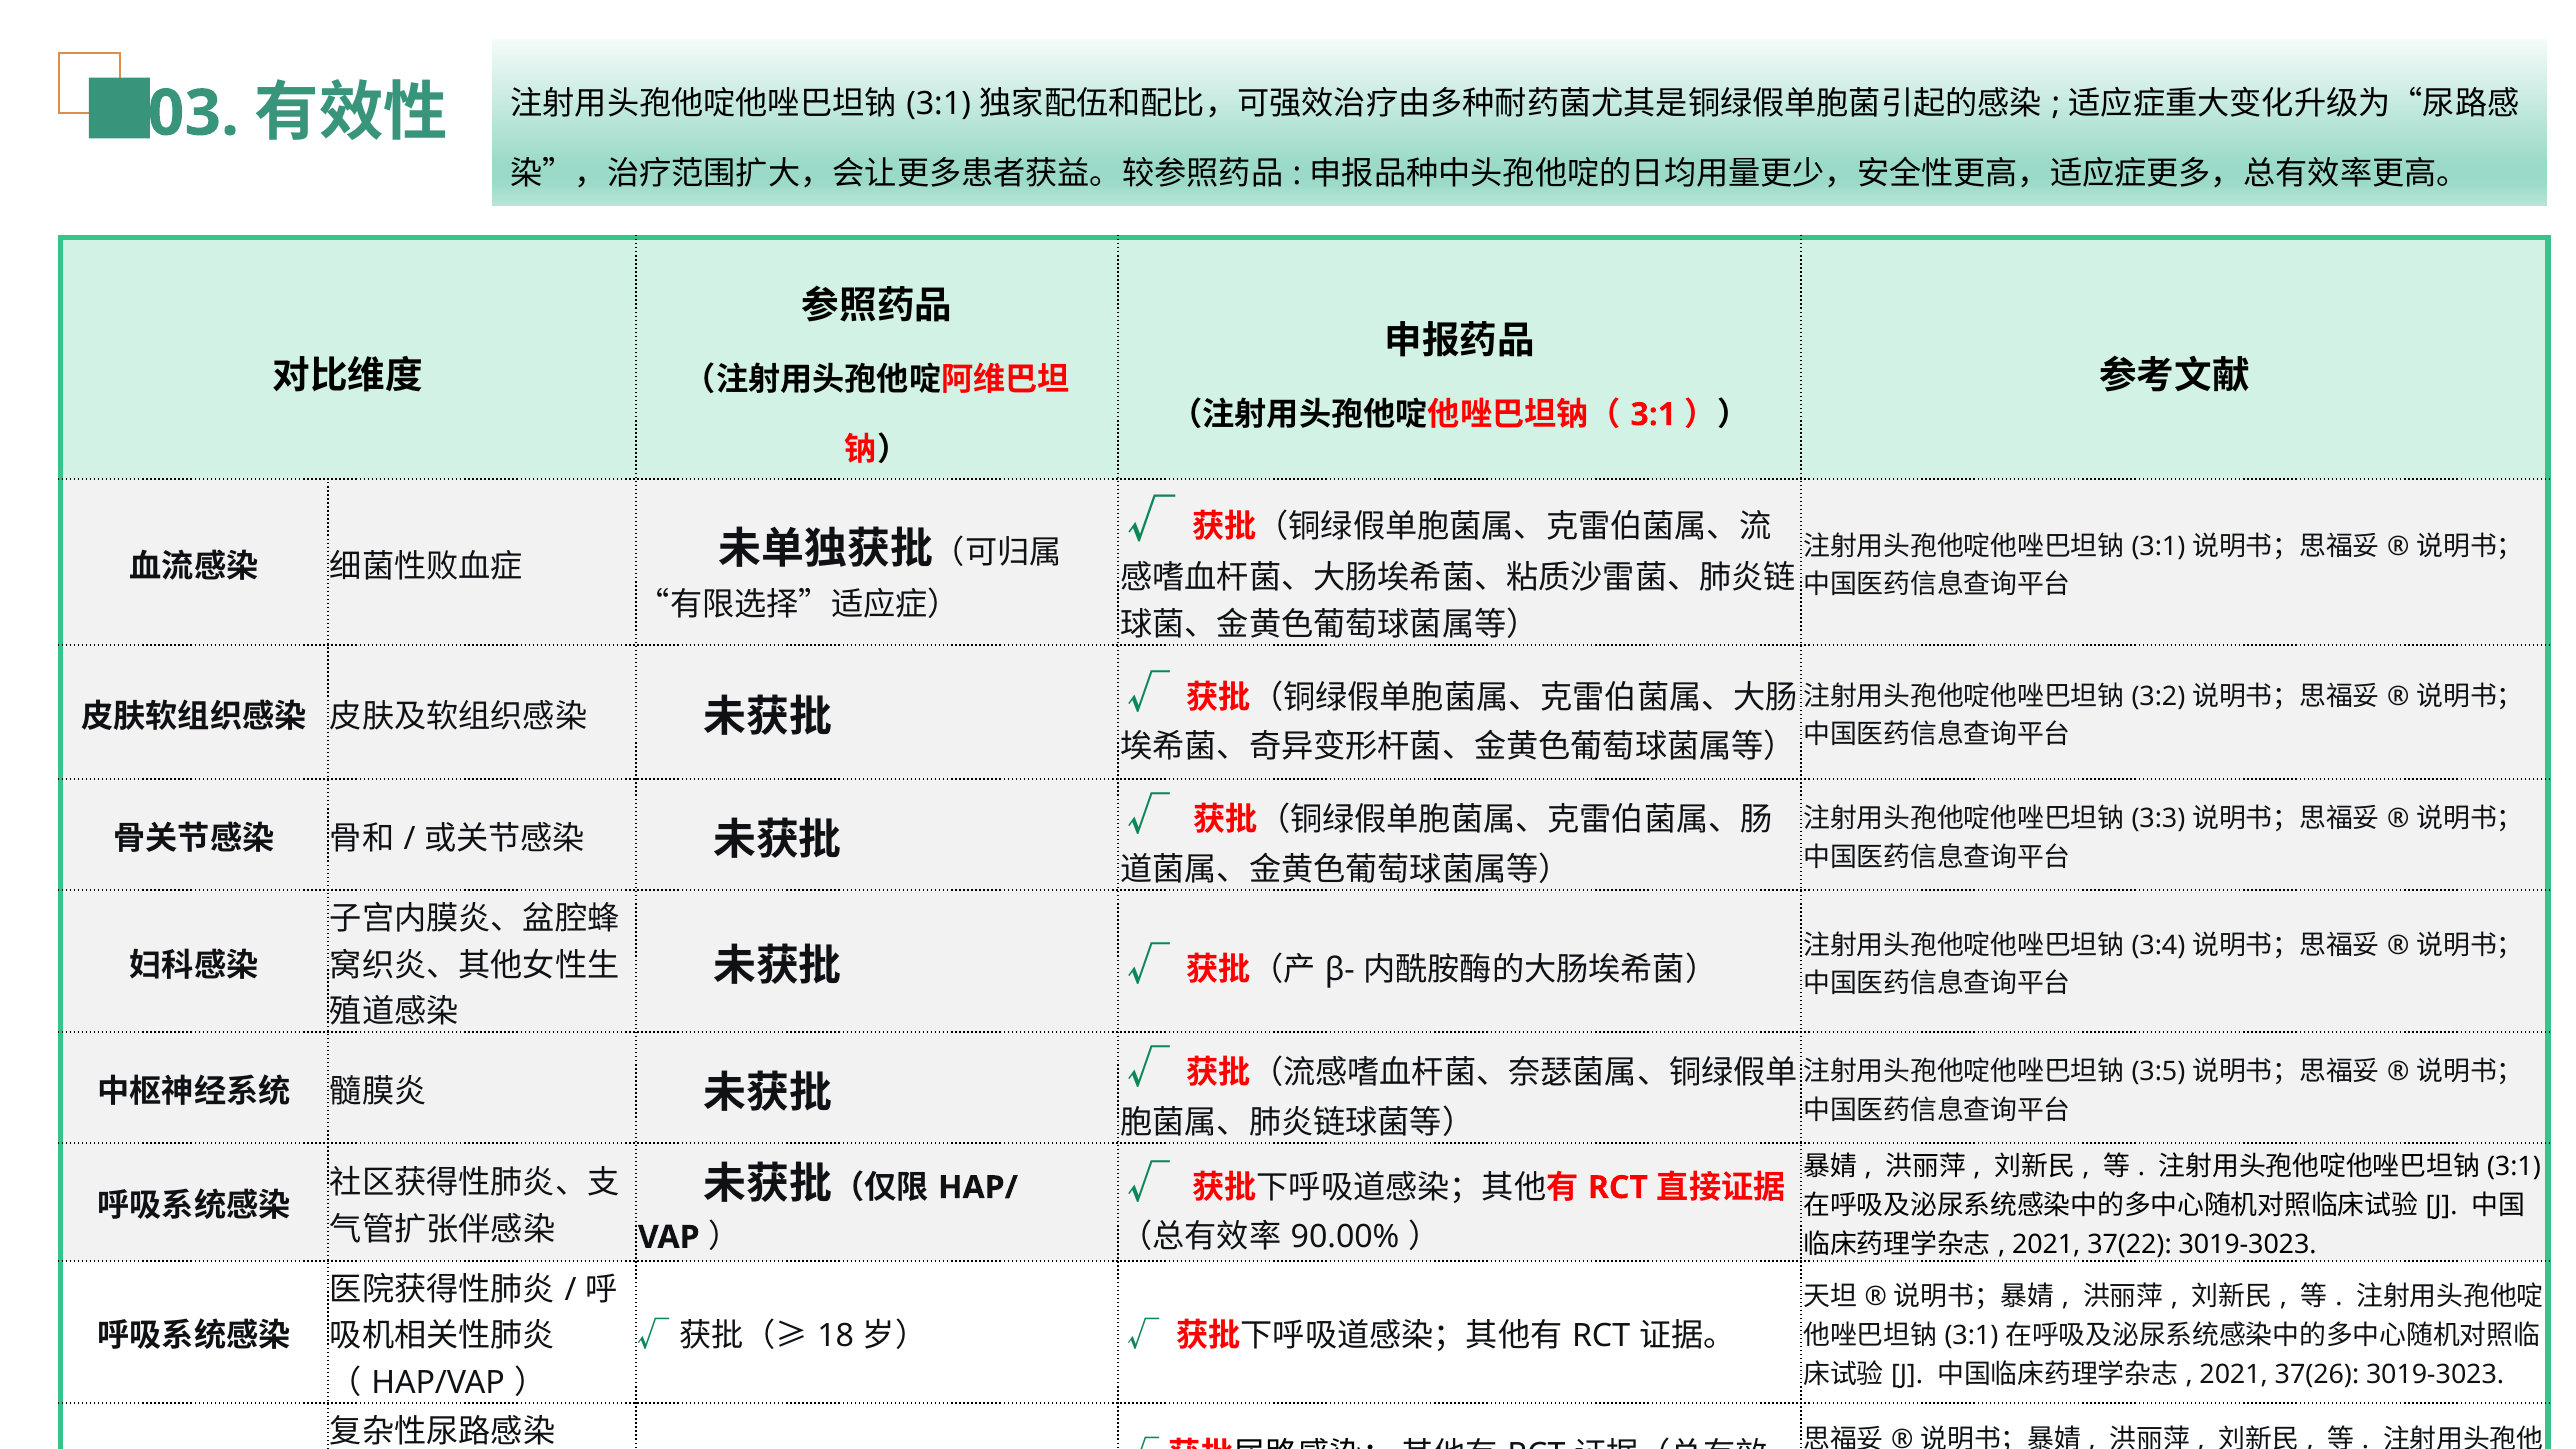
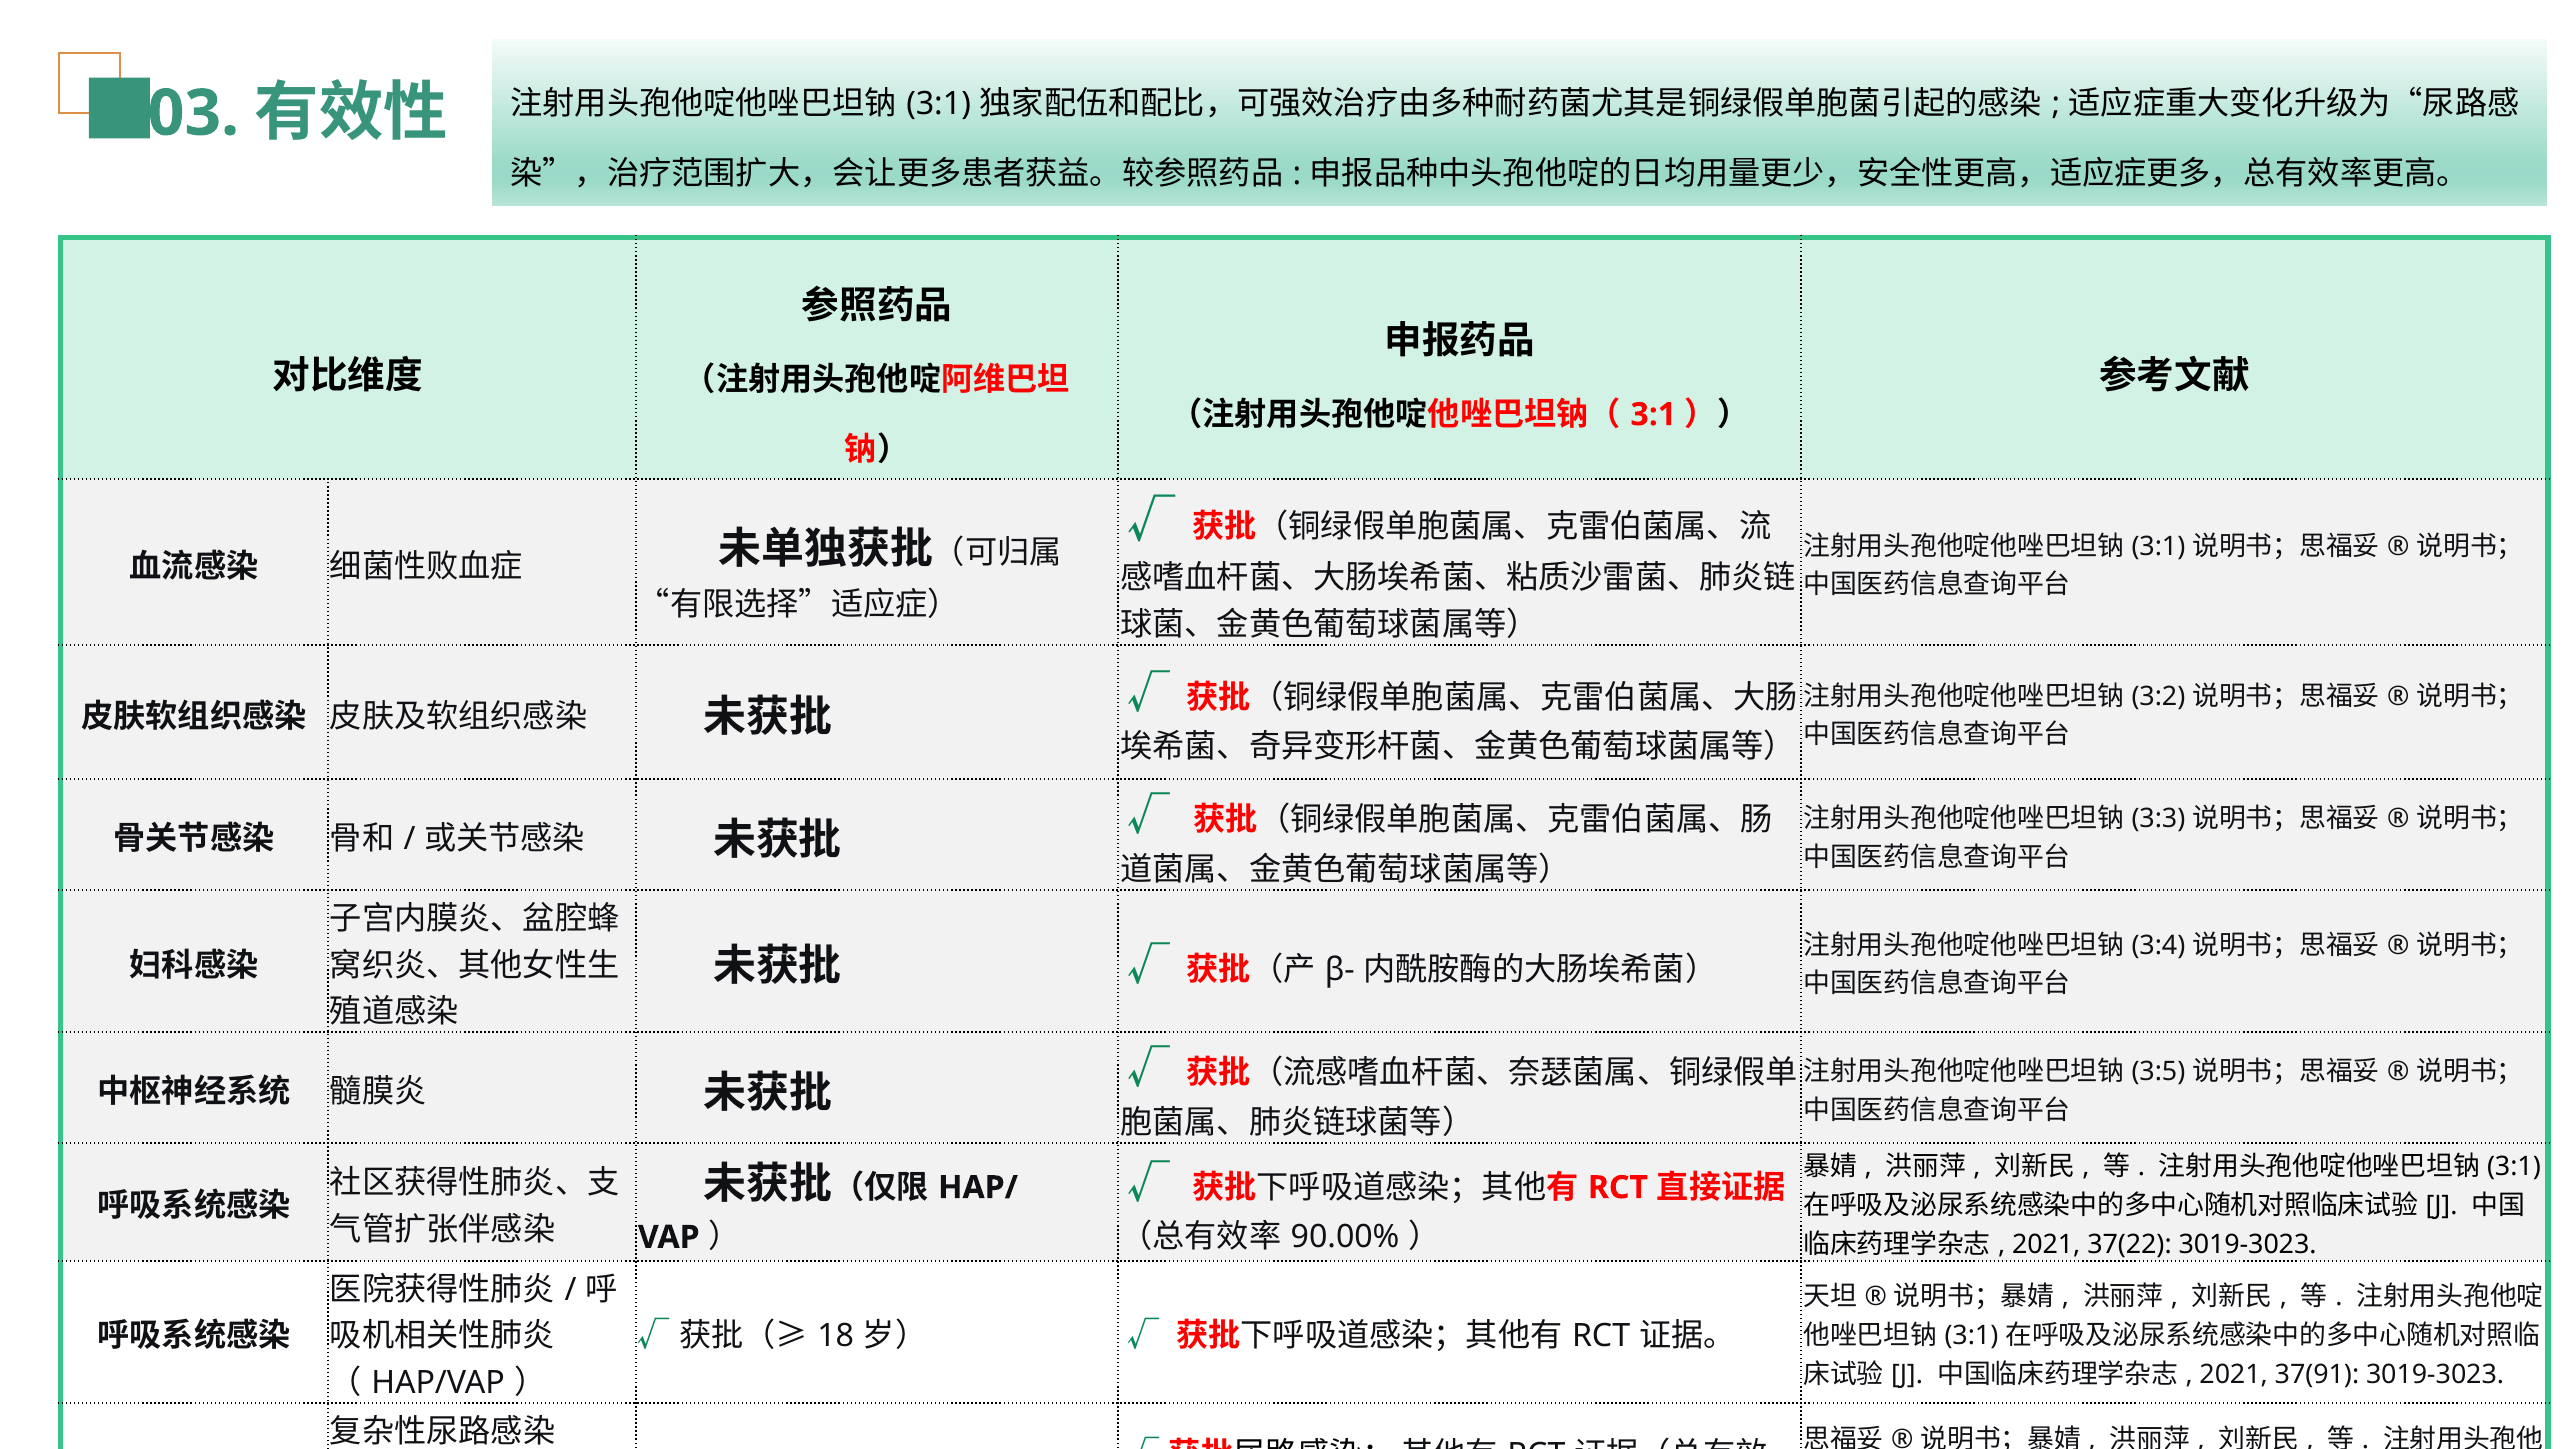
37(26: 37(26 -> 37(91
